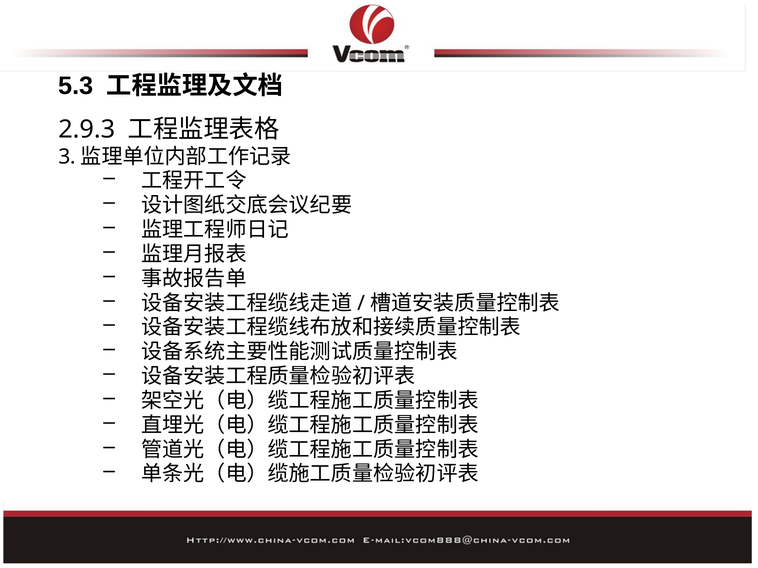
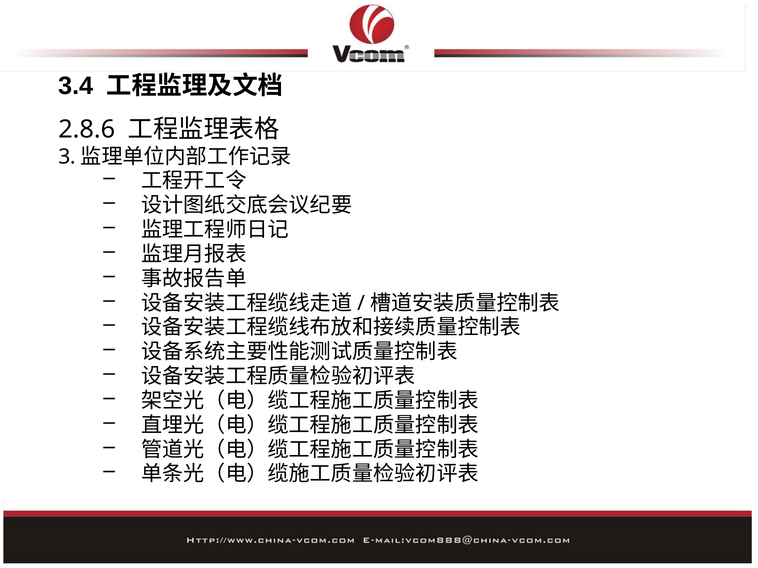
5.3: 5.3 -> 3.4
2.9.3: 2.9.3 -> 2.8.6
